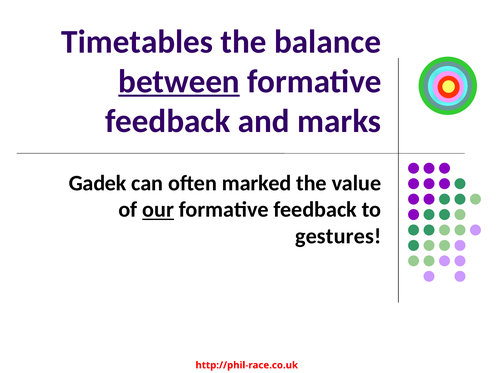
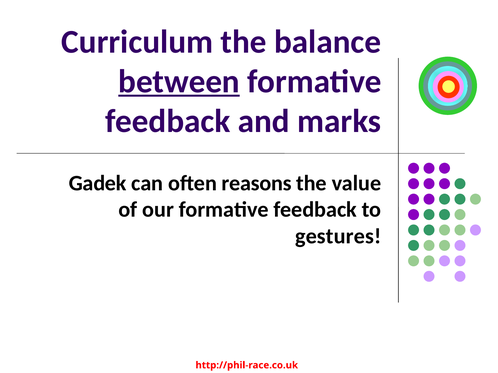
Timetables: Timetables -> Curriculum
marked: marked -> reasons
our underline: present -> none
